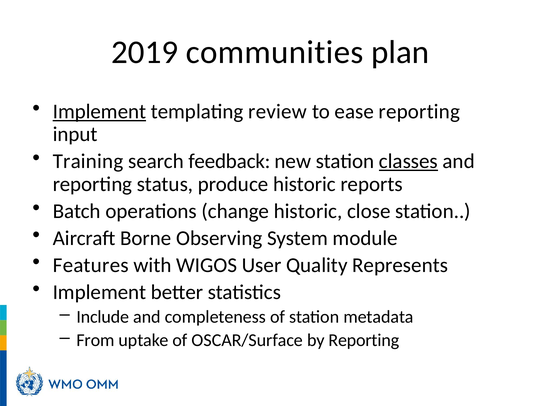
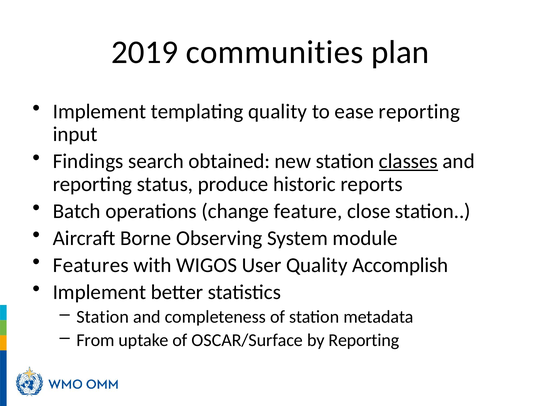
Implement at (99, 111) underline: present -> none
templating review: review -> quality
Training: Training -> Findings
feedback: feedback -> obtained
change historic: historic -> feature
Represents: Represents -> Accomplish
Include at (103, 317): Include -> Station
